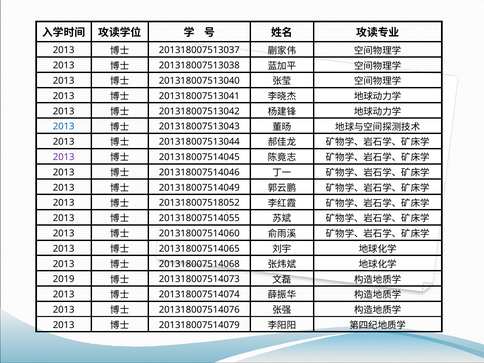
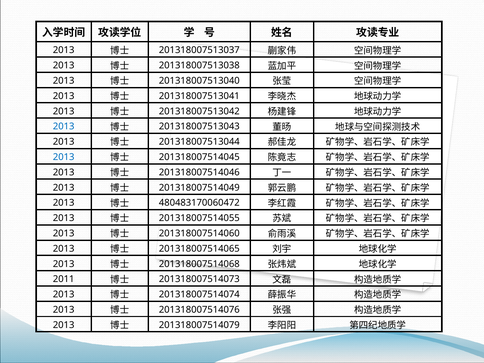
2013 at (64, 157) colour: purple -> blue
201318007518052: 201318007518052 -> 480483170060472
2019: 2019 -> 2011
